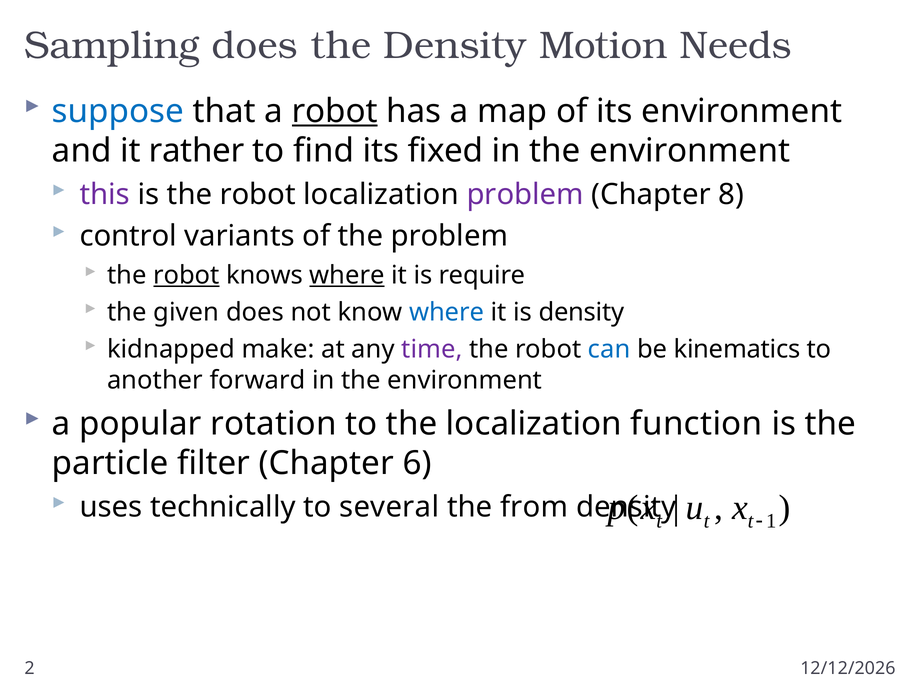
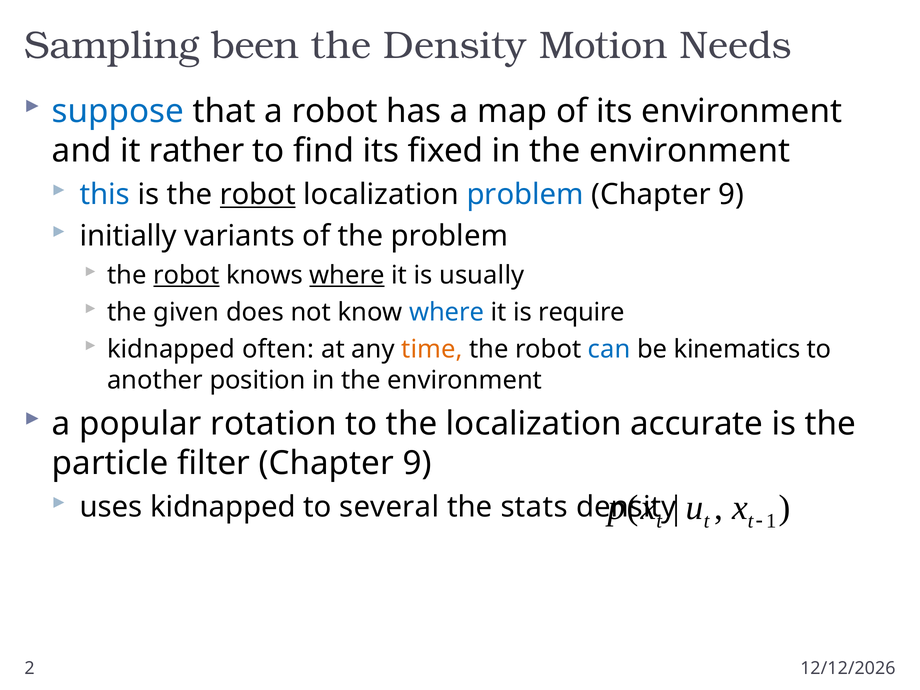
Sampling does: does -> been
robot at (335, 111) underline: present -> none
this colour: purple -> blue
robot at (258, 195) underline: none -> present
problem at (525, 195) colour: purple -> blue
8 at (731, 195): 8 -> 9
control: control -> initially
require: require -> usually
is density: density -> require
make: make -> often
time colour: purple -> orange
forward: forward -> position
function: function -> accurate
filter Chapter 6: 6 -> 9
uses technically: technically -> kidnapped
from: from -> stats
